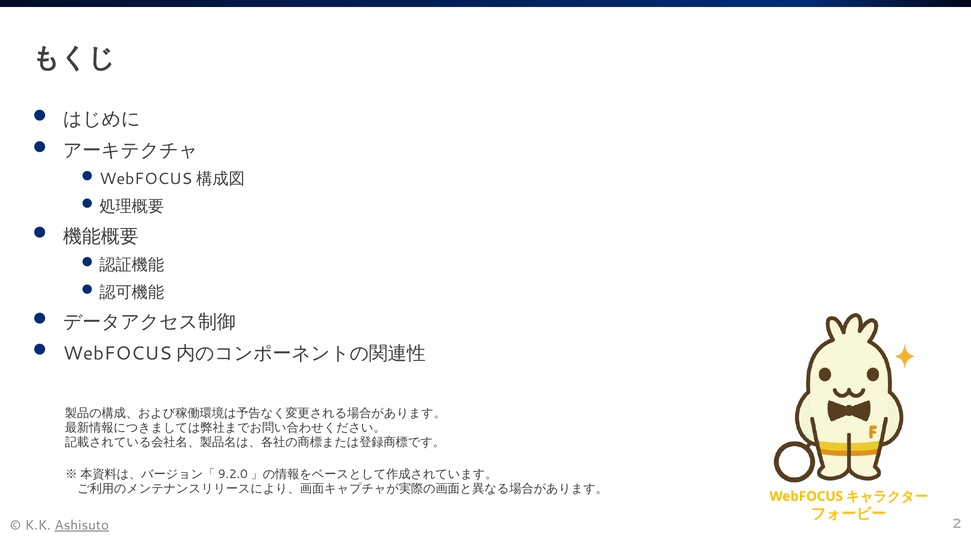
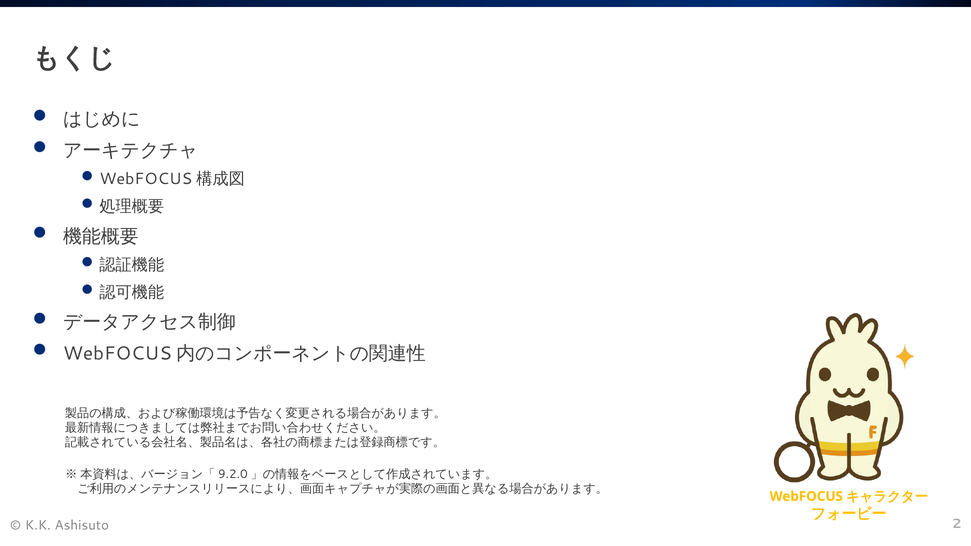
Ashisuto underline: present -> none
